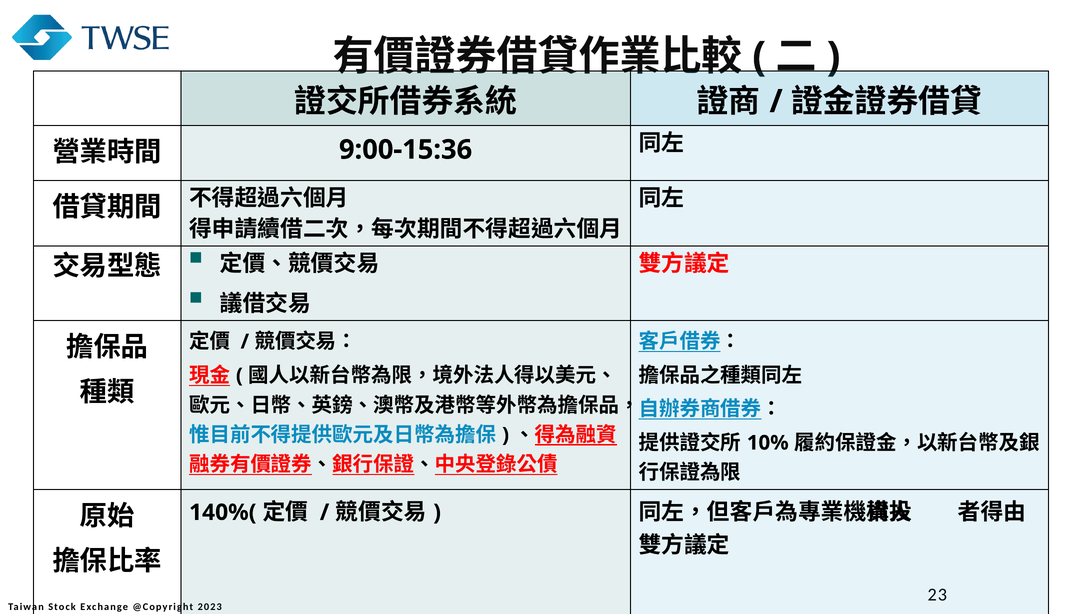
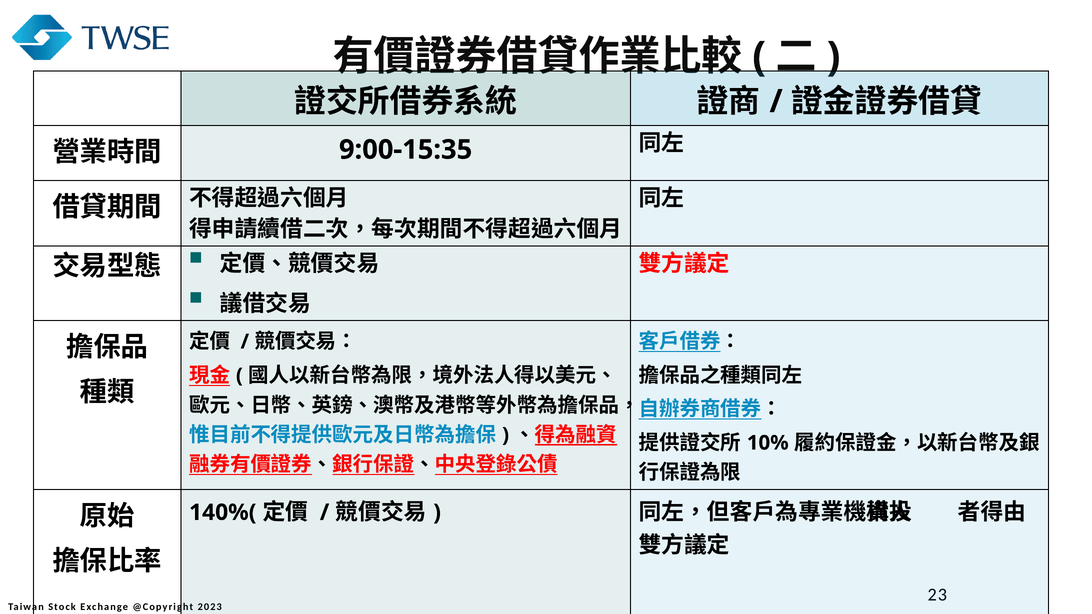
9:00-15:36: 9:00-15:36 -> 9:00-15:35
